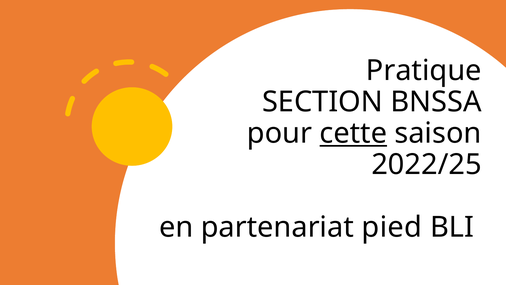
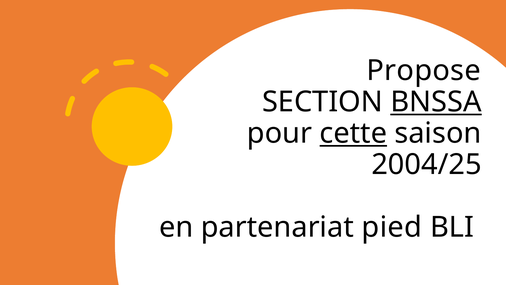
Pratique: Pratique -> Propose
BNSSA underline: none -> present
2022/25: 2022/25 -> 2004/25
